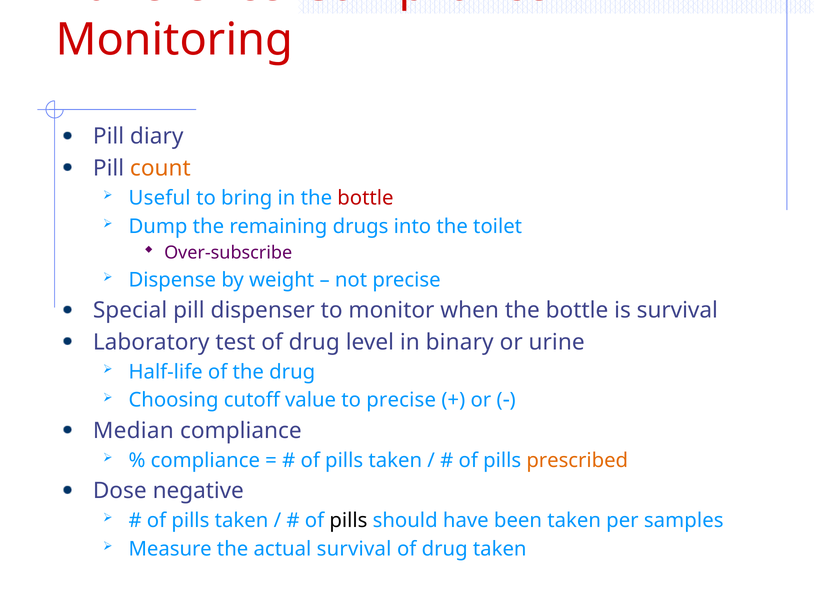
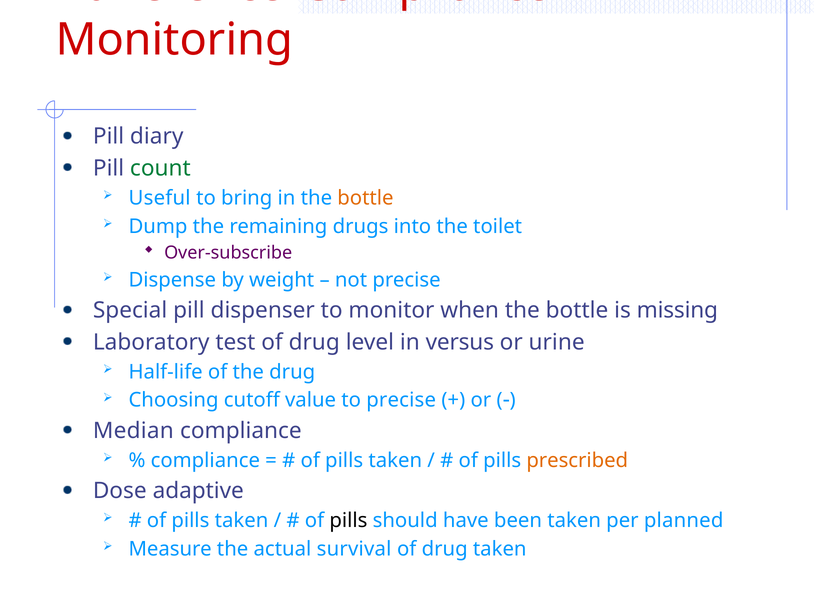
count colour: orange -> green
bottle at (365, 198) colour: red -> orange
is survival: survival -> missing
binary: binary -> versus
negative: negative -> adaptive
samples: samples -> planned
